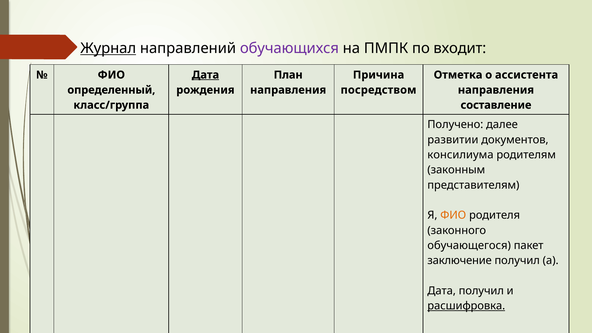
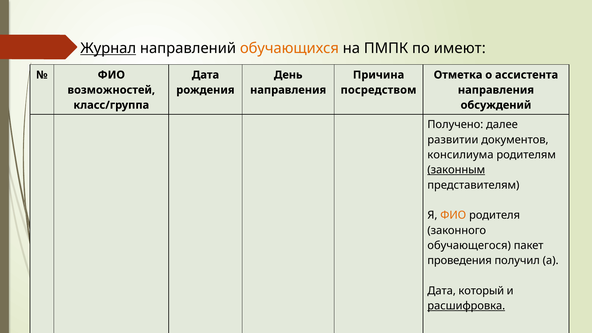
обучающихся colour: purple -> orange
входит: входит -> имеют
Дата at (205, 75) underline: present -> none
План: План -> День
определенный: определенный -> возможностей
составление: составление -> обсуждений
законным underline: none -> present
заключение: заключение -> проведения
Дата получил: получил -> который
